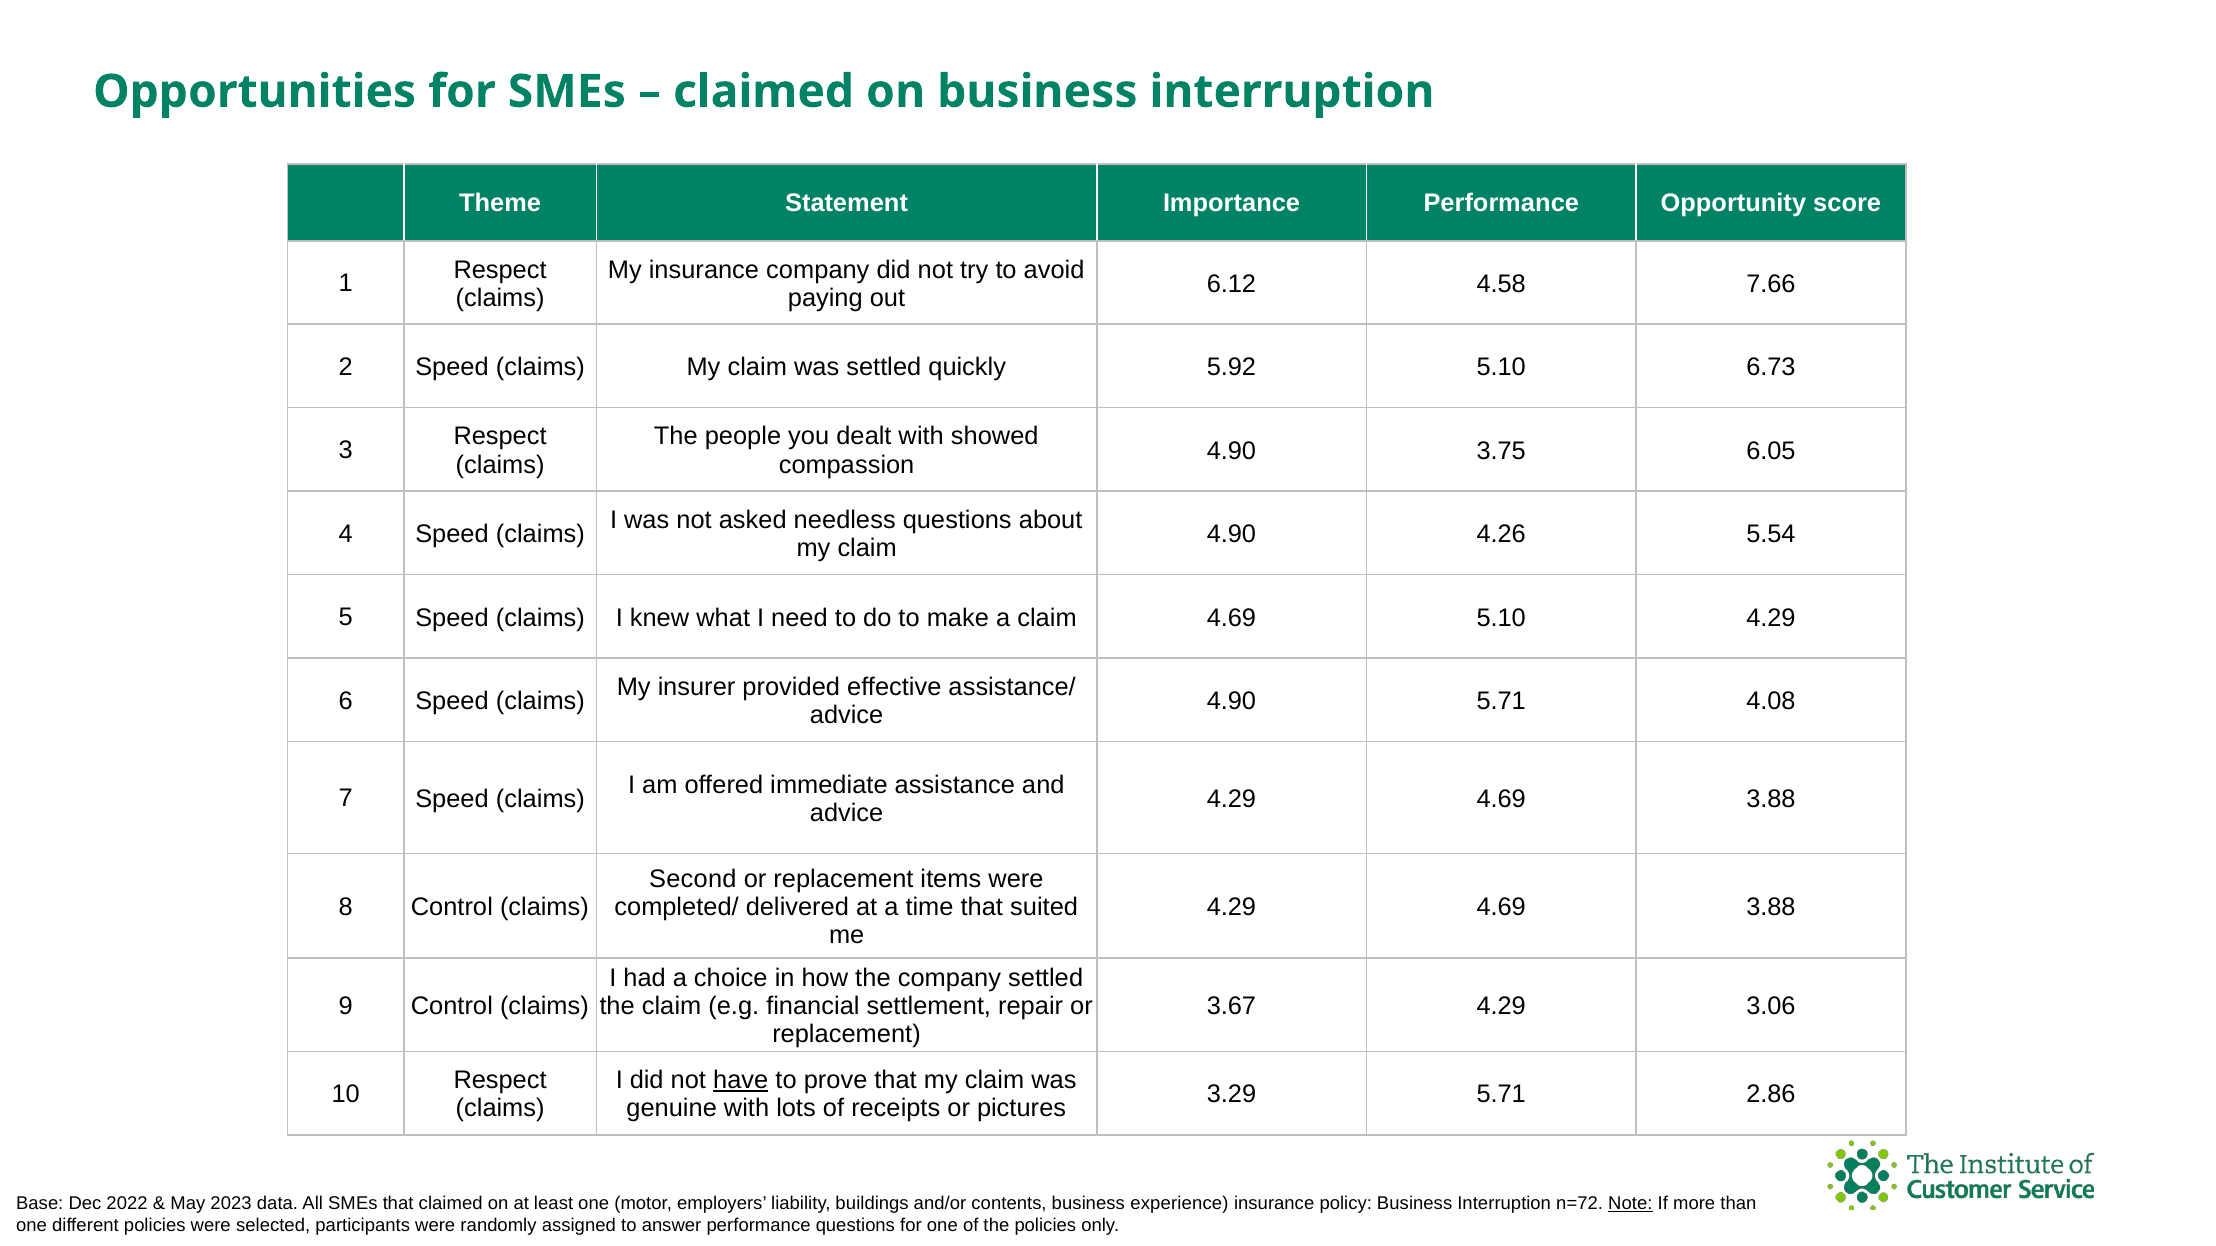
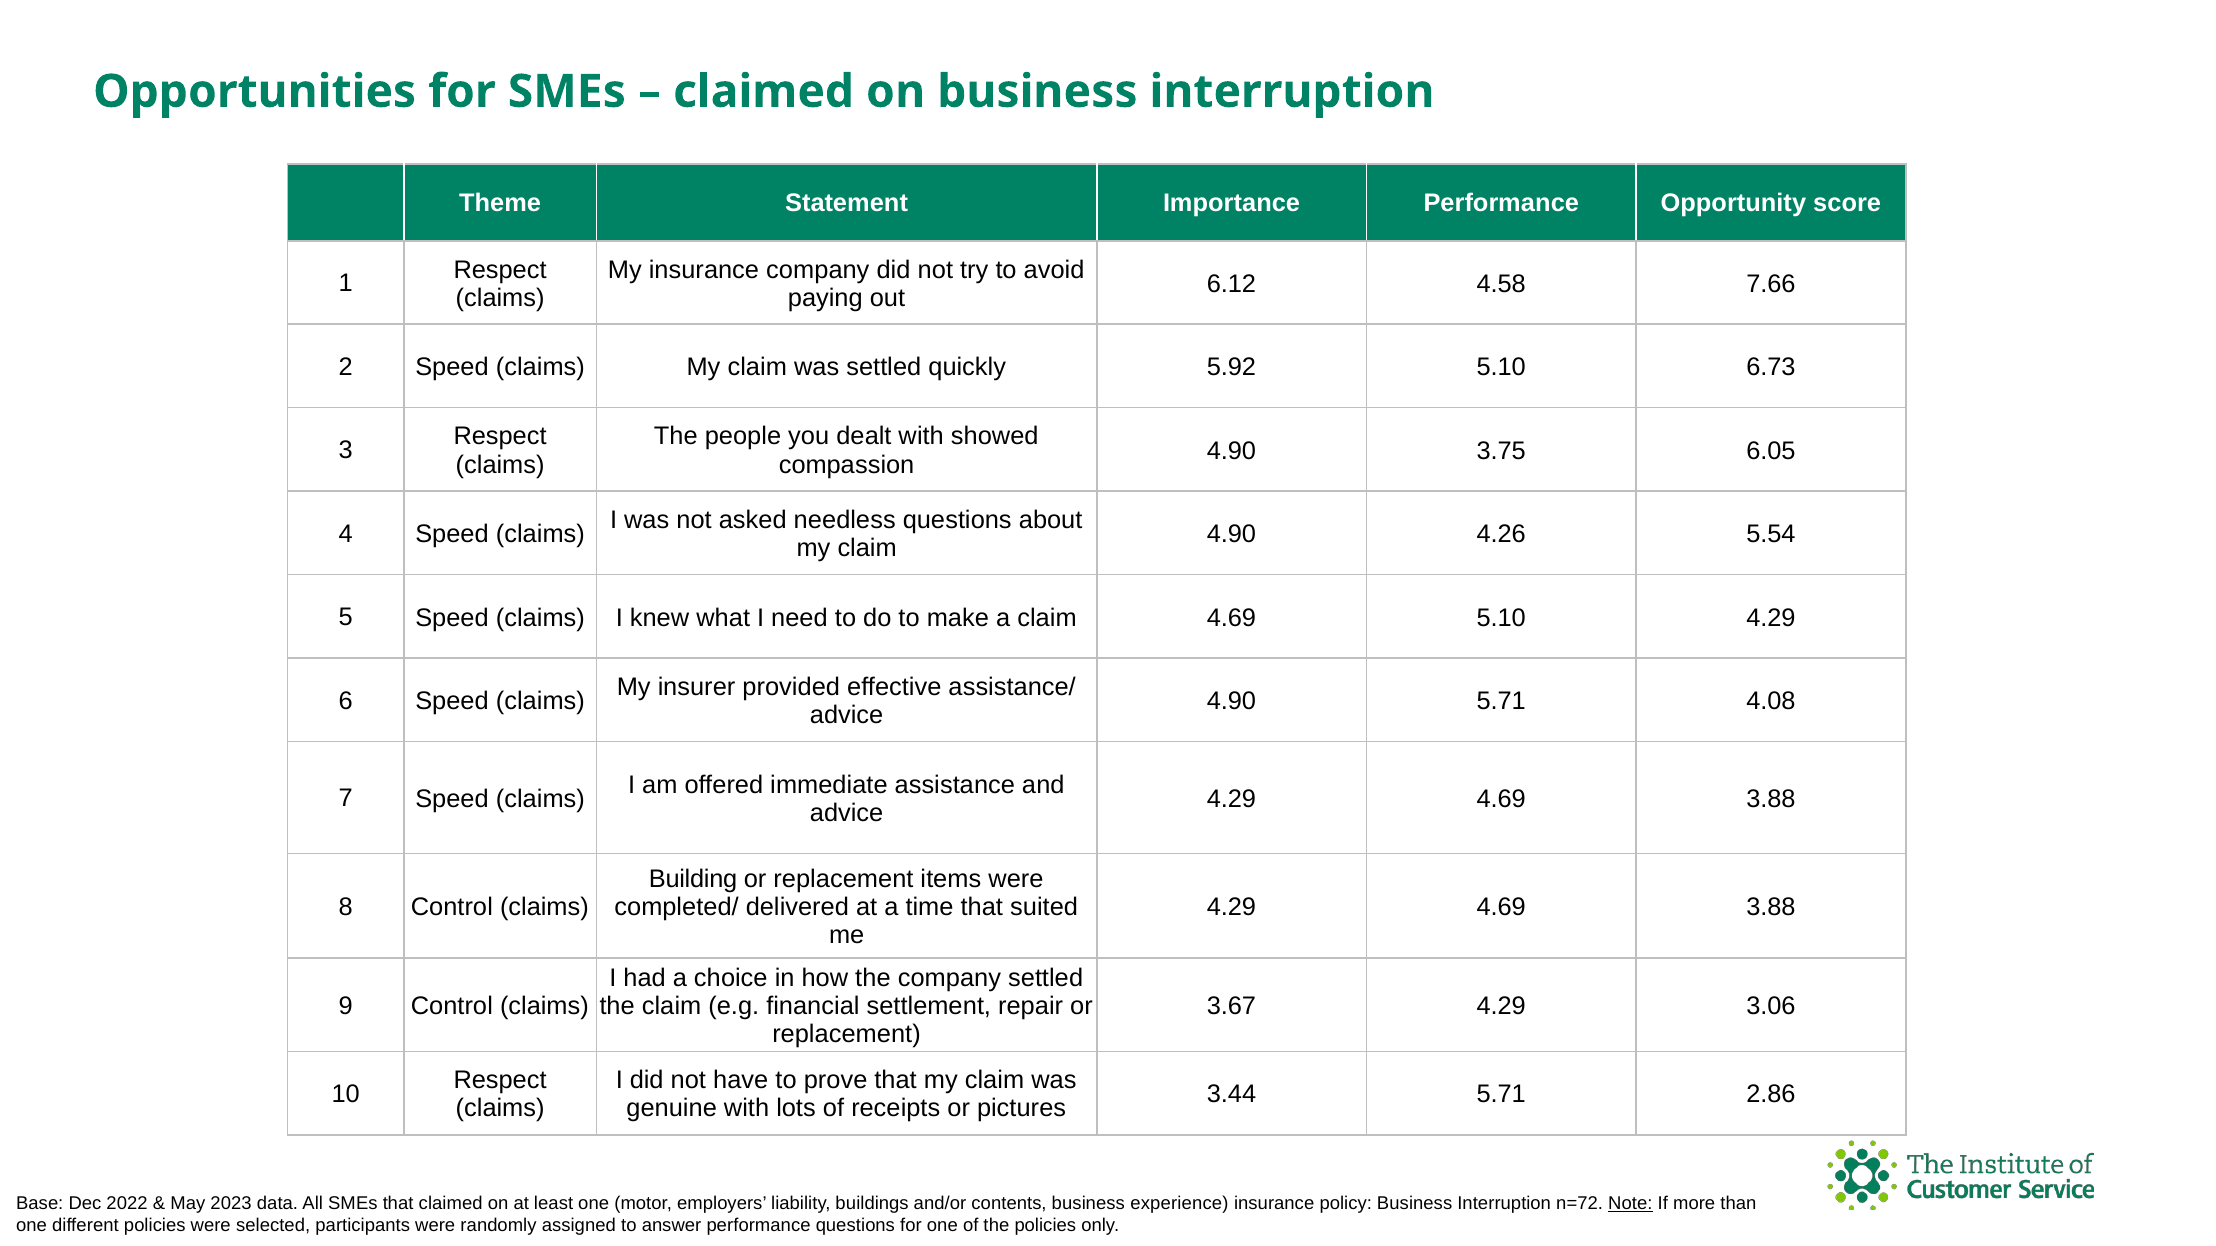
Second: Second -> Building
have underline: present -> none
3.29: 3.29 -> 3.44
